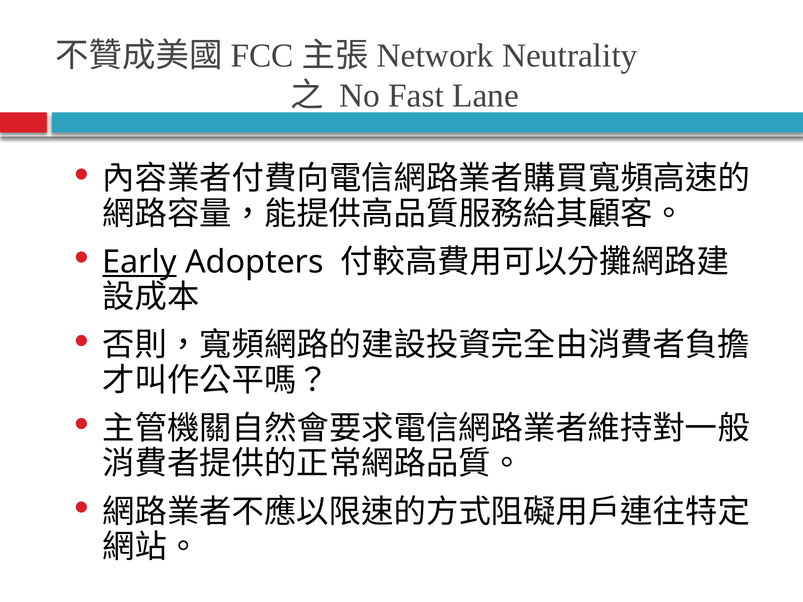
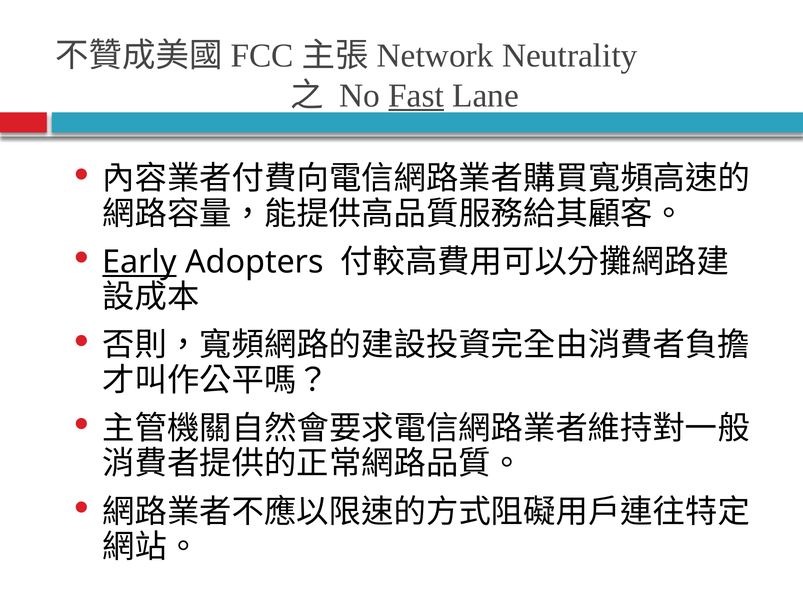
Fast underline: none -> present
